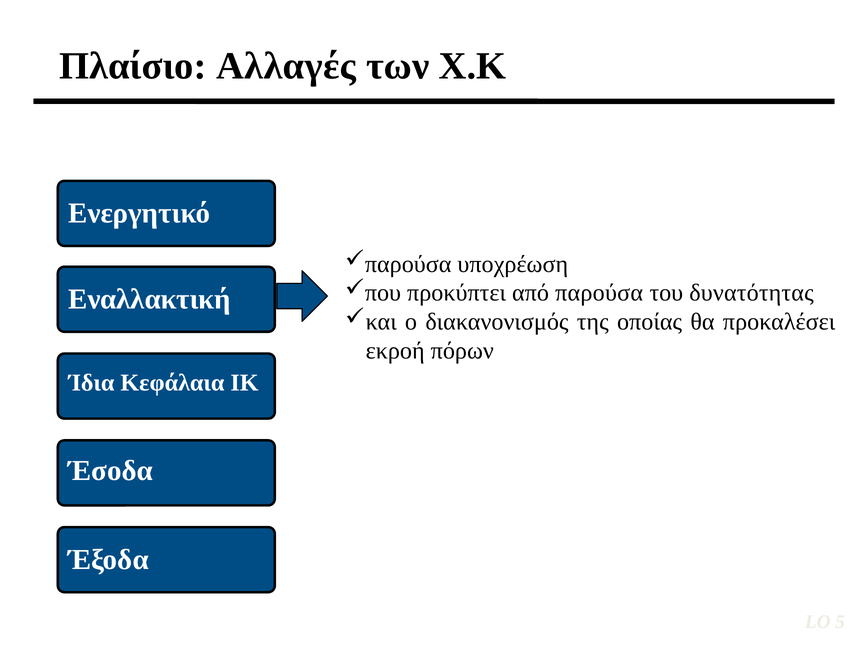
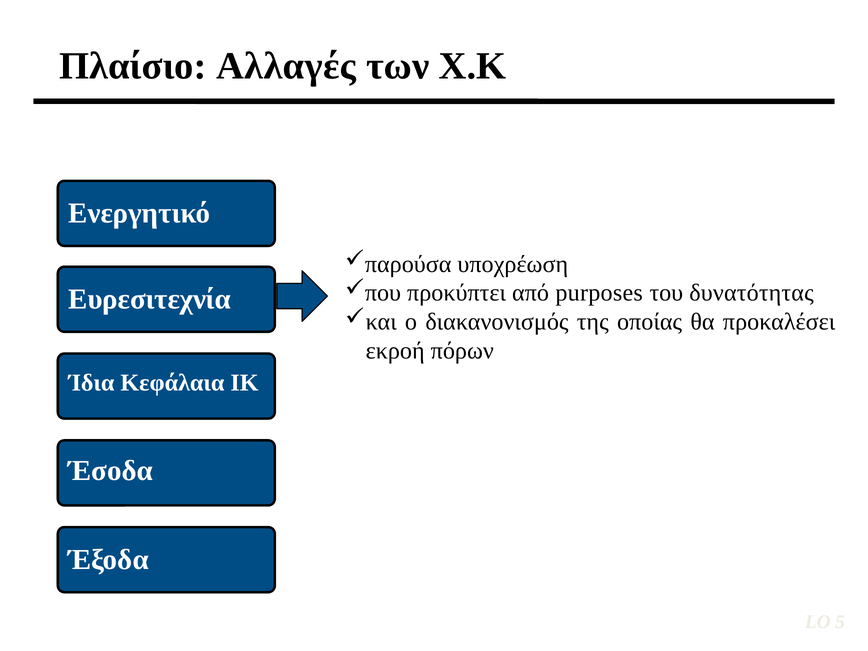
παρούσα: παρούσα -> purposes
Εναλλακτική: Εναλλακτική -> Ευρεσιτεχνία
